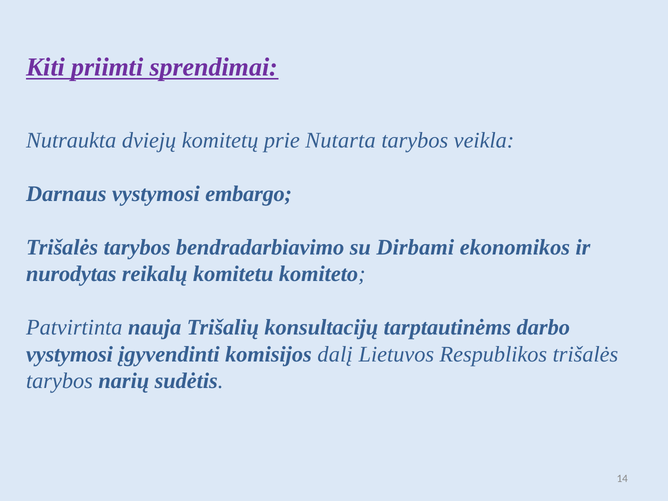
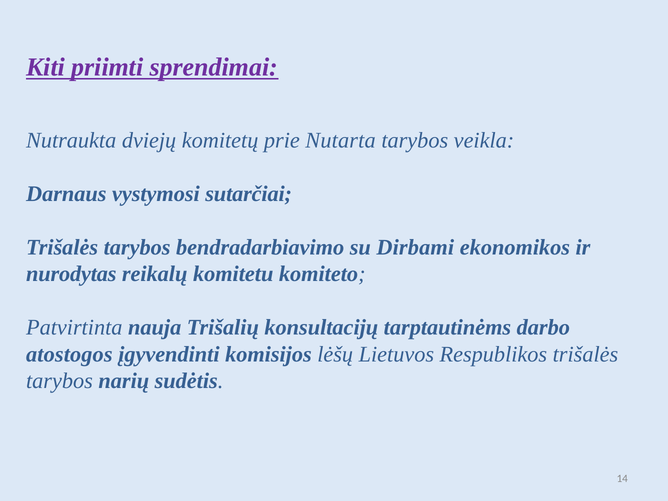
embargo: embargo -> sutarčiai
vystymosi at (69, 354): vystymosi -> atostogos
dalį: dalį -> lėšų
